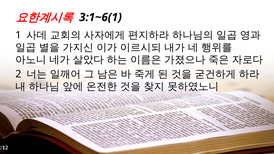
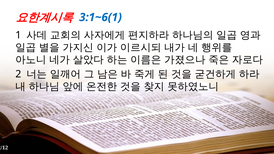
3:1~6(1 colour: black -> blue
